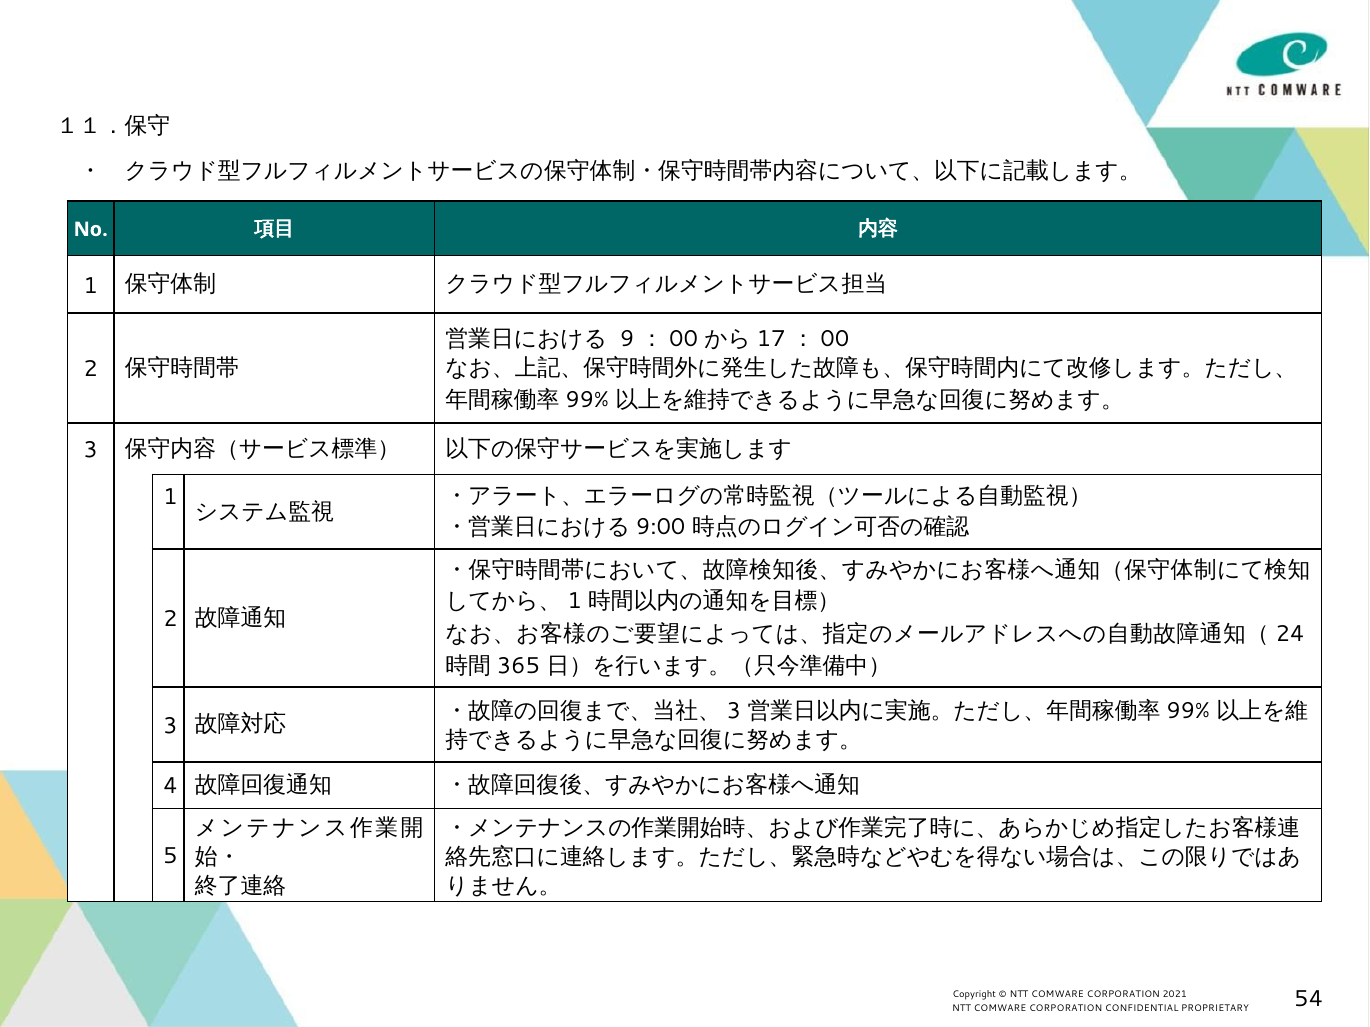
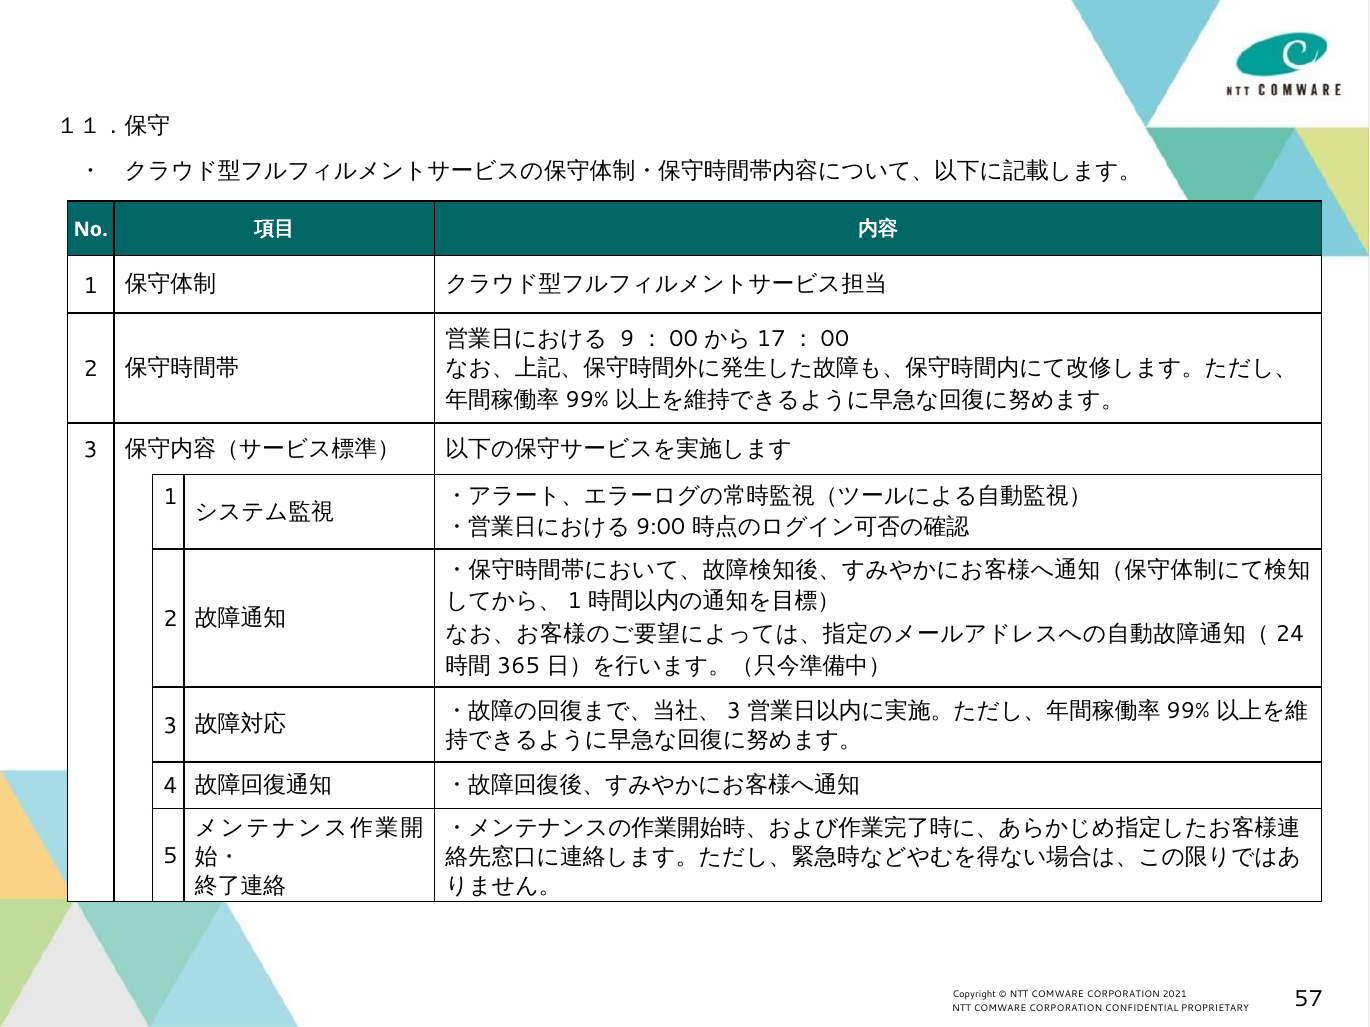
54: 54 -> 57
